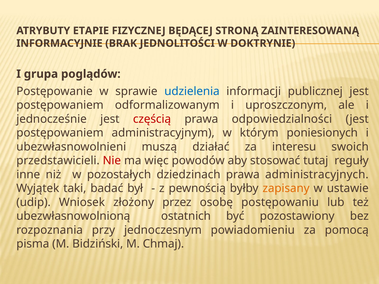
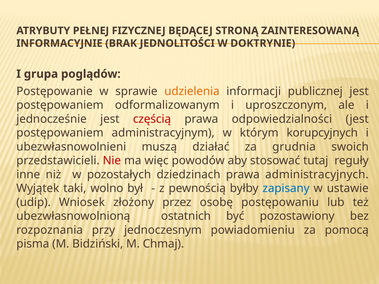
ETAPIE: ETAPIE -> PEŁNEJ
udzielenia colour: blue -> orange
poniesionych: poniesionych -> korupcyjnych
interesu: interesu -> grudnia
badać: badać -> wolno
zapisany colour: orange -> blue
